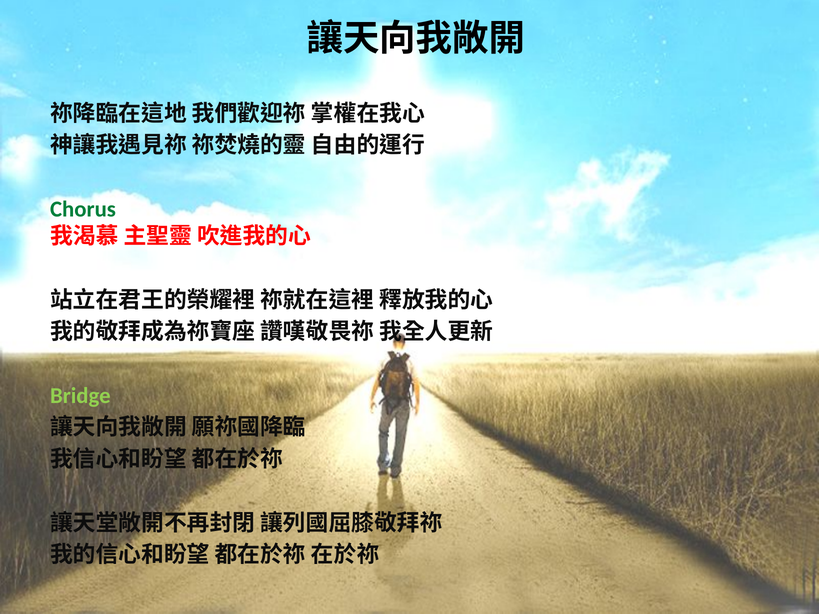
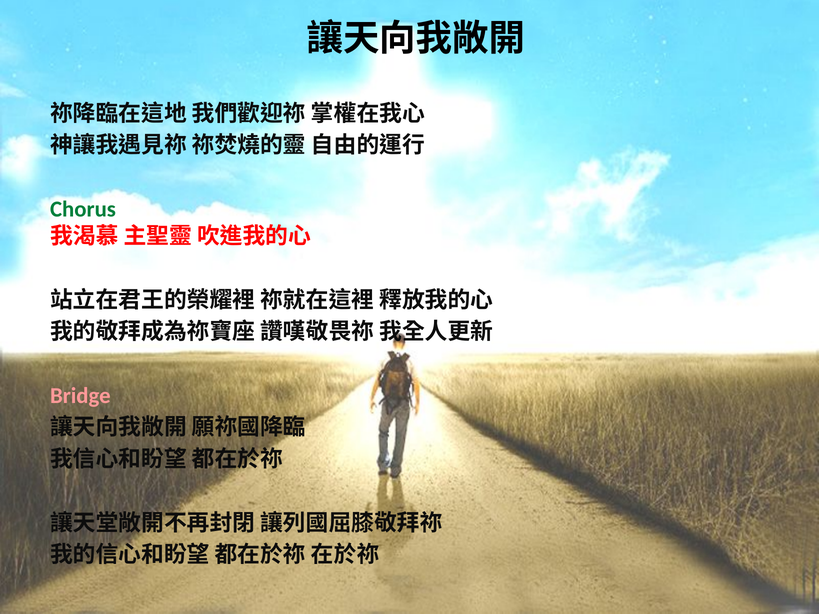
Bridge colour: light green -> pink
